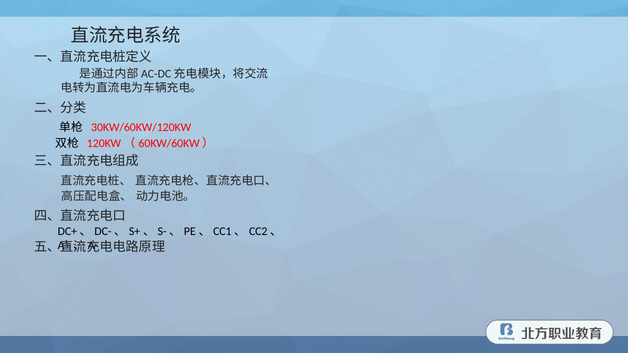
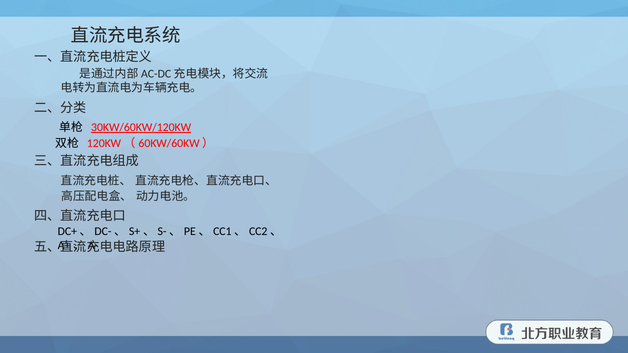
30KW/60KW/120KW underline: none -> present
